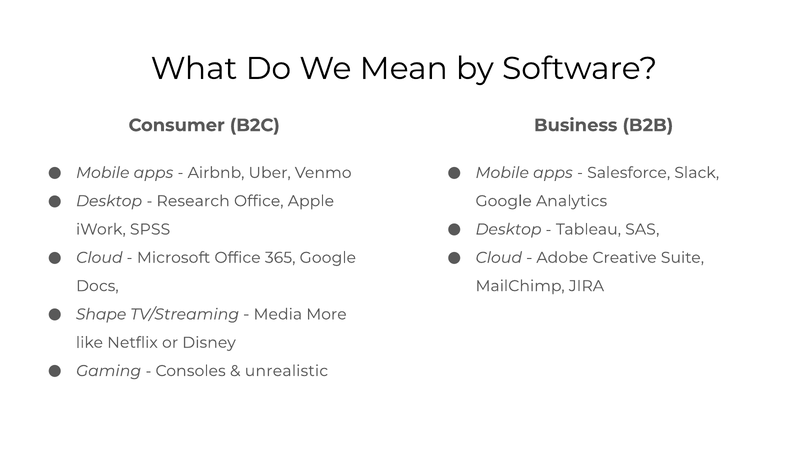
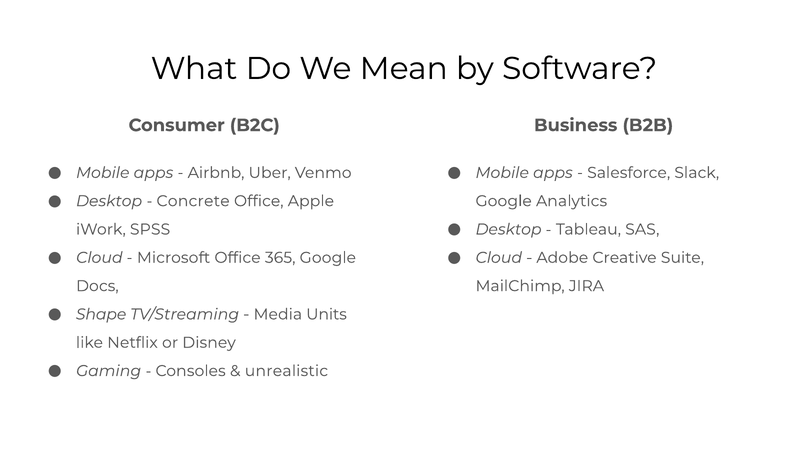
Research: Research -> Concrete
More: More -> Units
